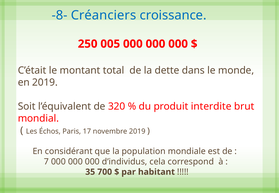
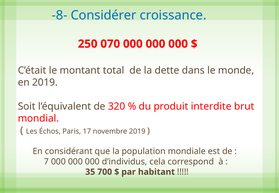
Créanciers: Créanciers -> Considérer
005: 005 -> 070
